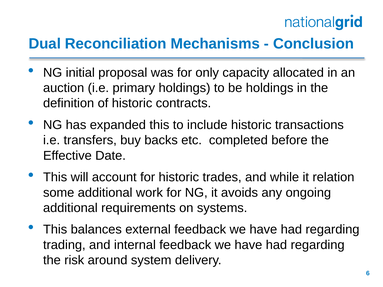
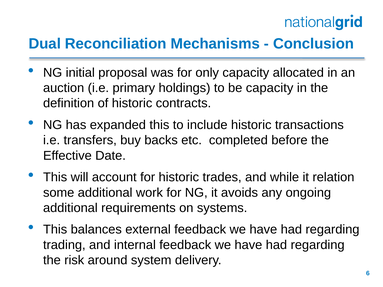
be holdings: holdings -> capacity
